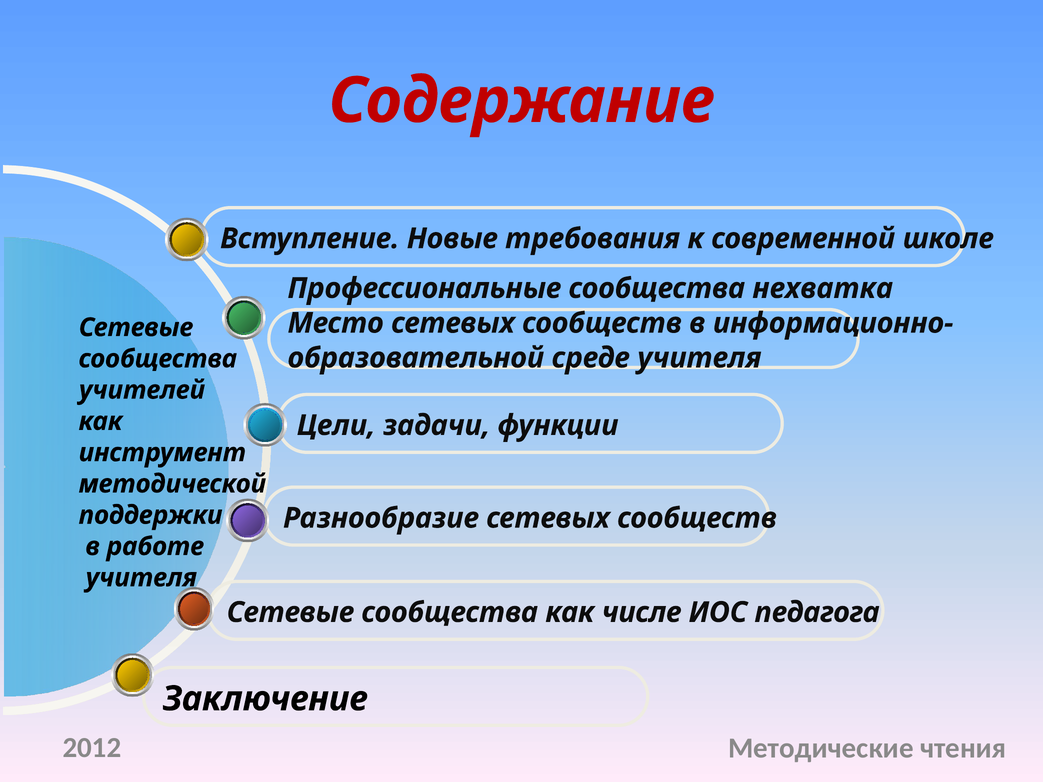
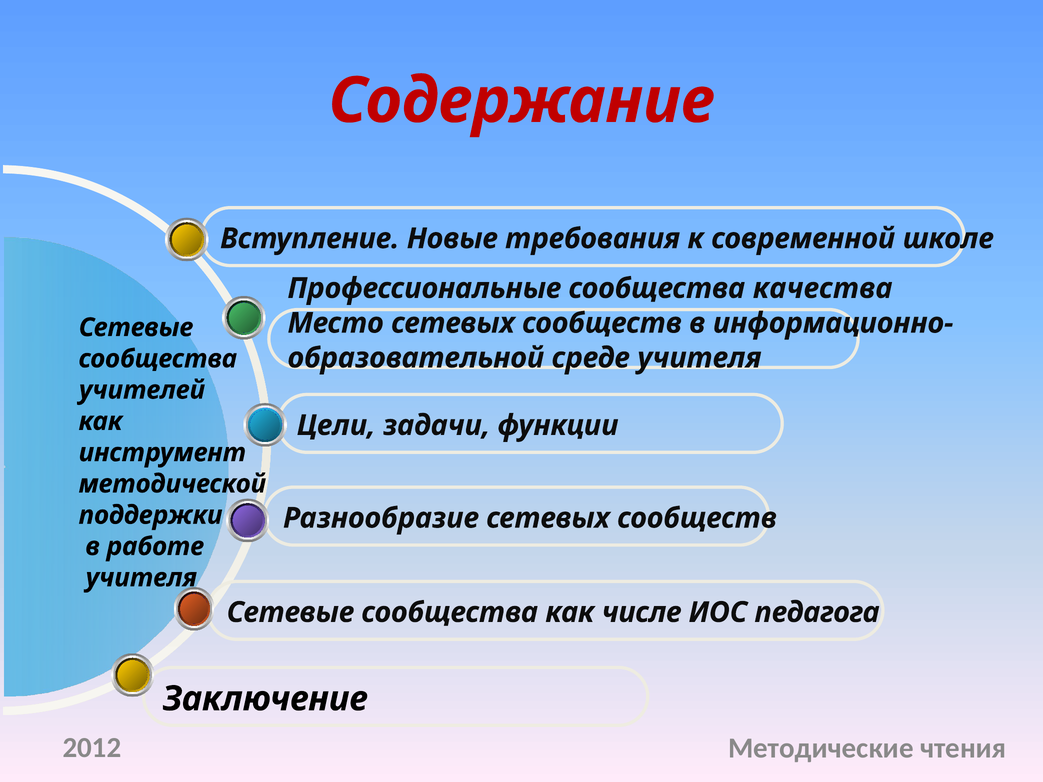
нехватка: нехватка -> качества
